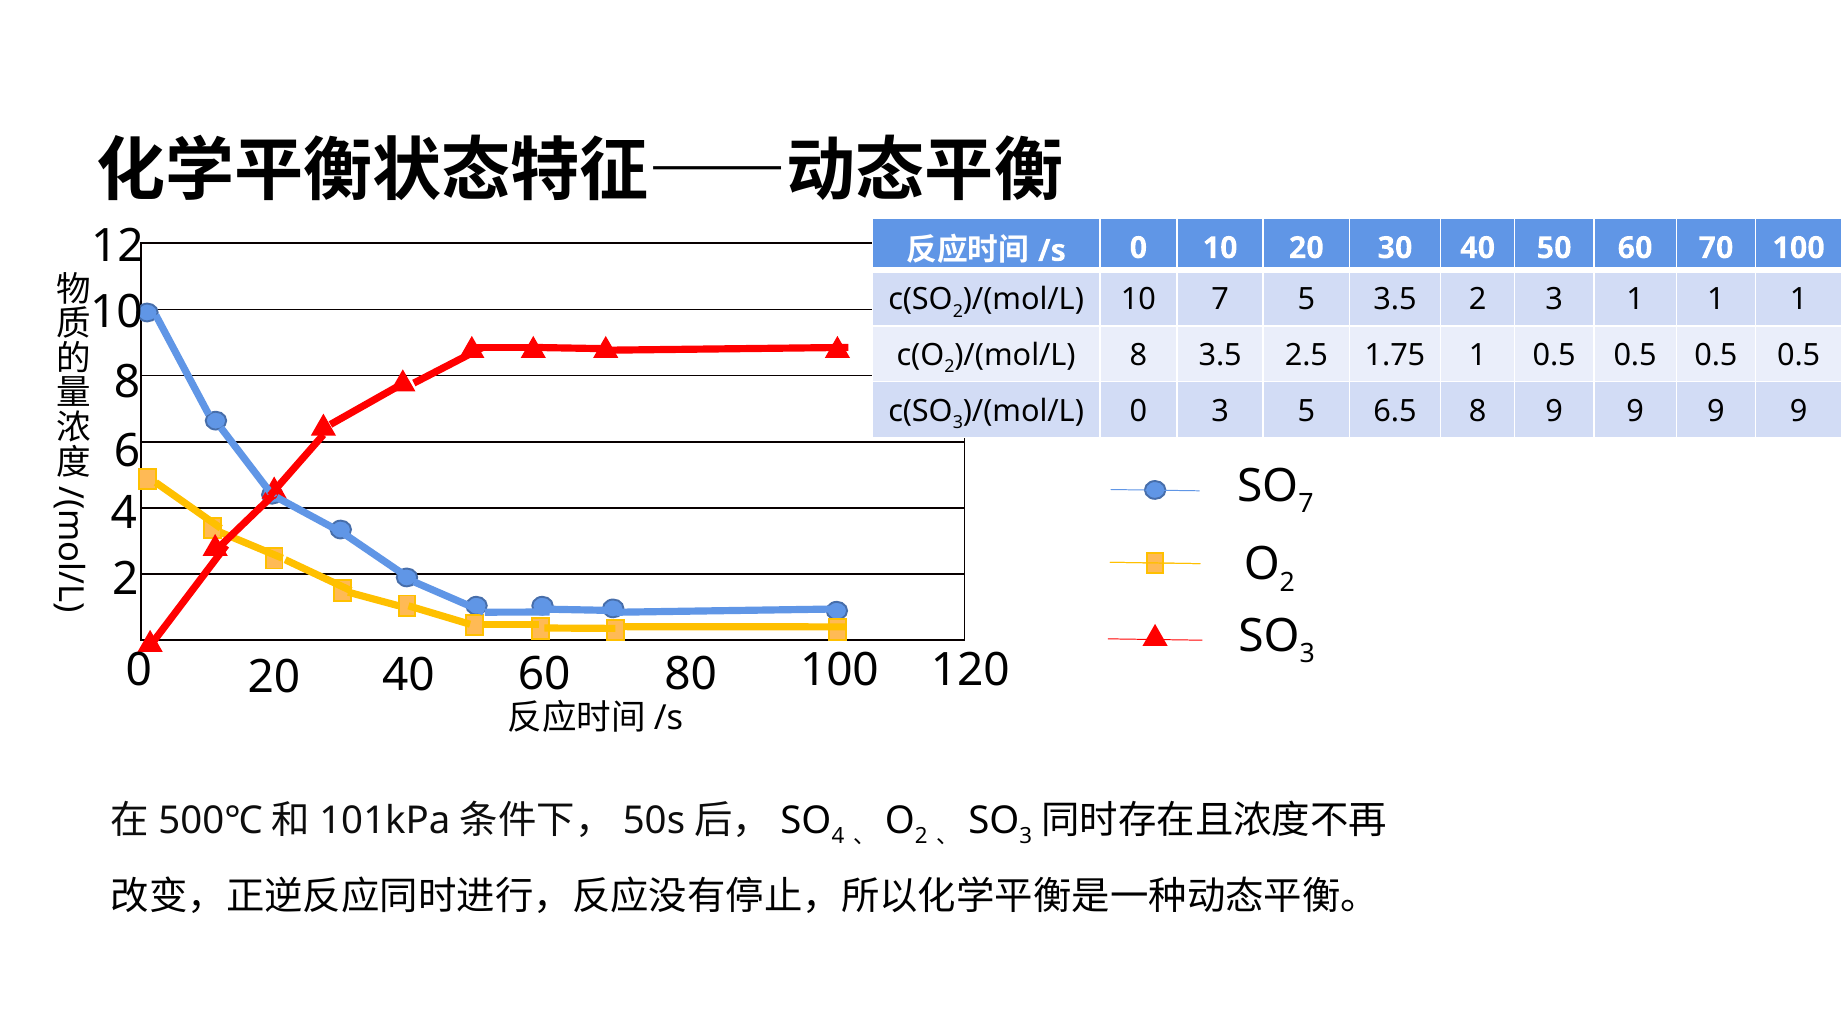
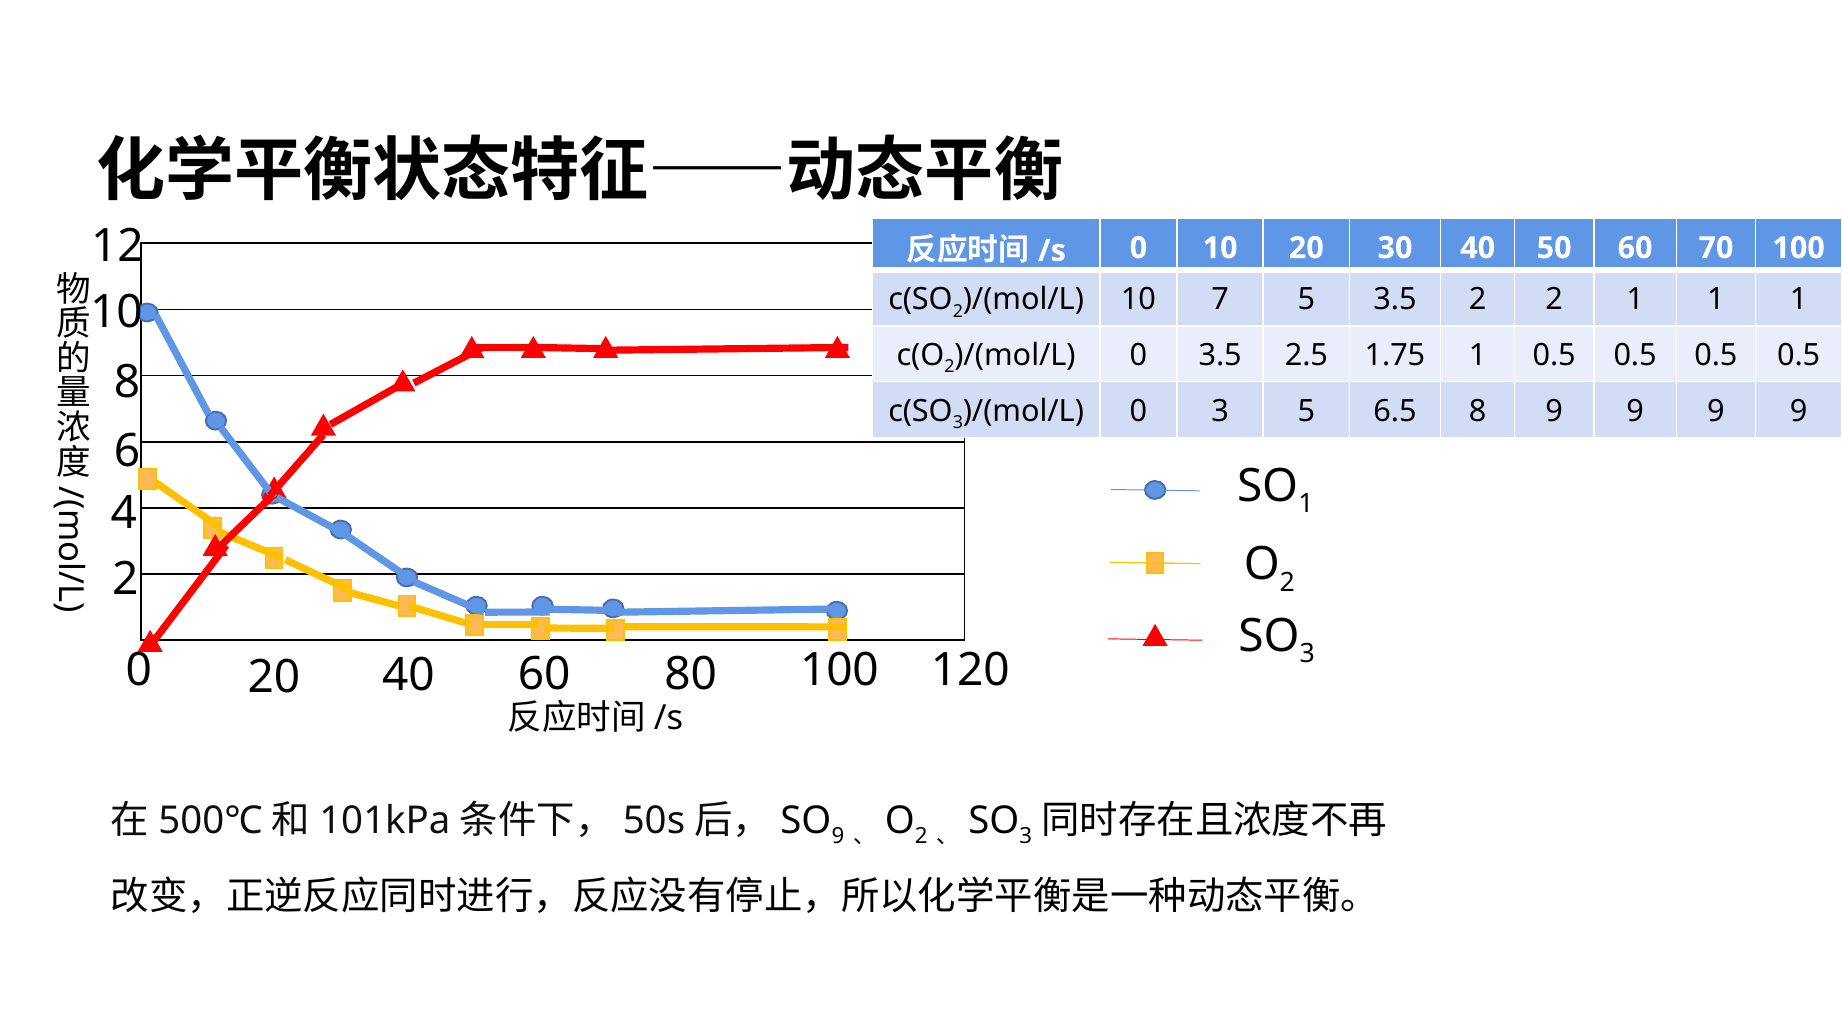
2 3: 3 -> 2
8 at (1138, 355): 8 -> 0
7 at (1306, 504): 7 -> 1
4 at (838, 836): 4 -> 9
